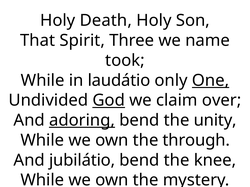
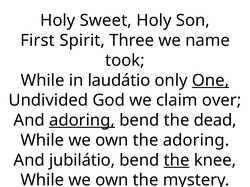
Death: Death -> Sweet
That: That -> First
God underline: present -> none
unity: unity -> dead
the through: through -> adoring
the at (177, 161) underline: none -> present
